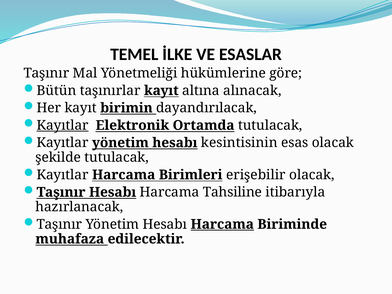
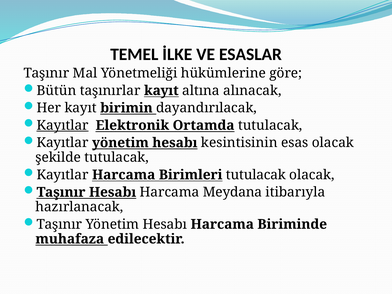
Birimleri erişebilir: erişebilir -> tutulacak
Tahsiline: Tahsiline -> Meydana
Harcama at (222, 224) underline: present -> none
